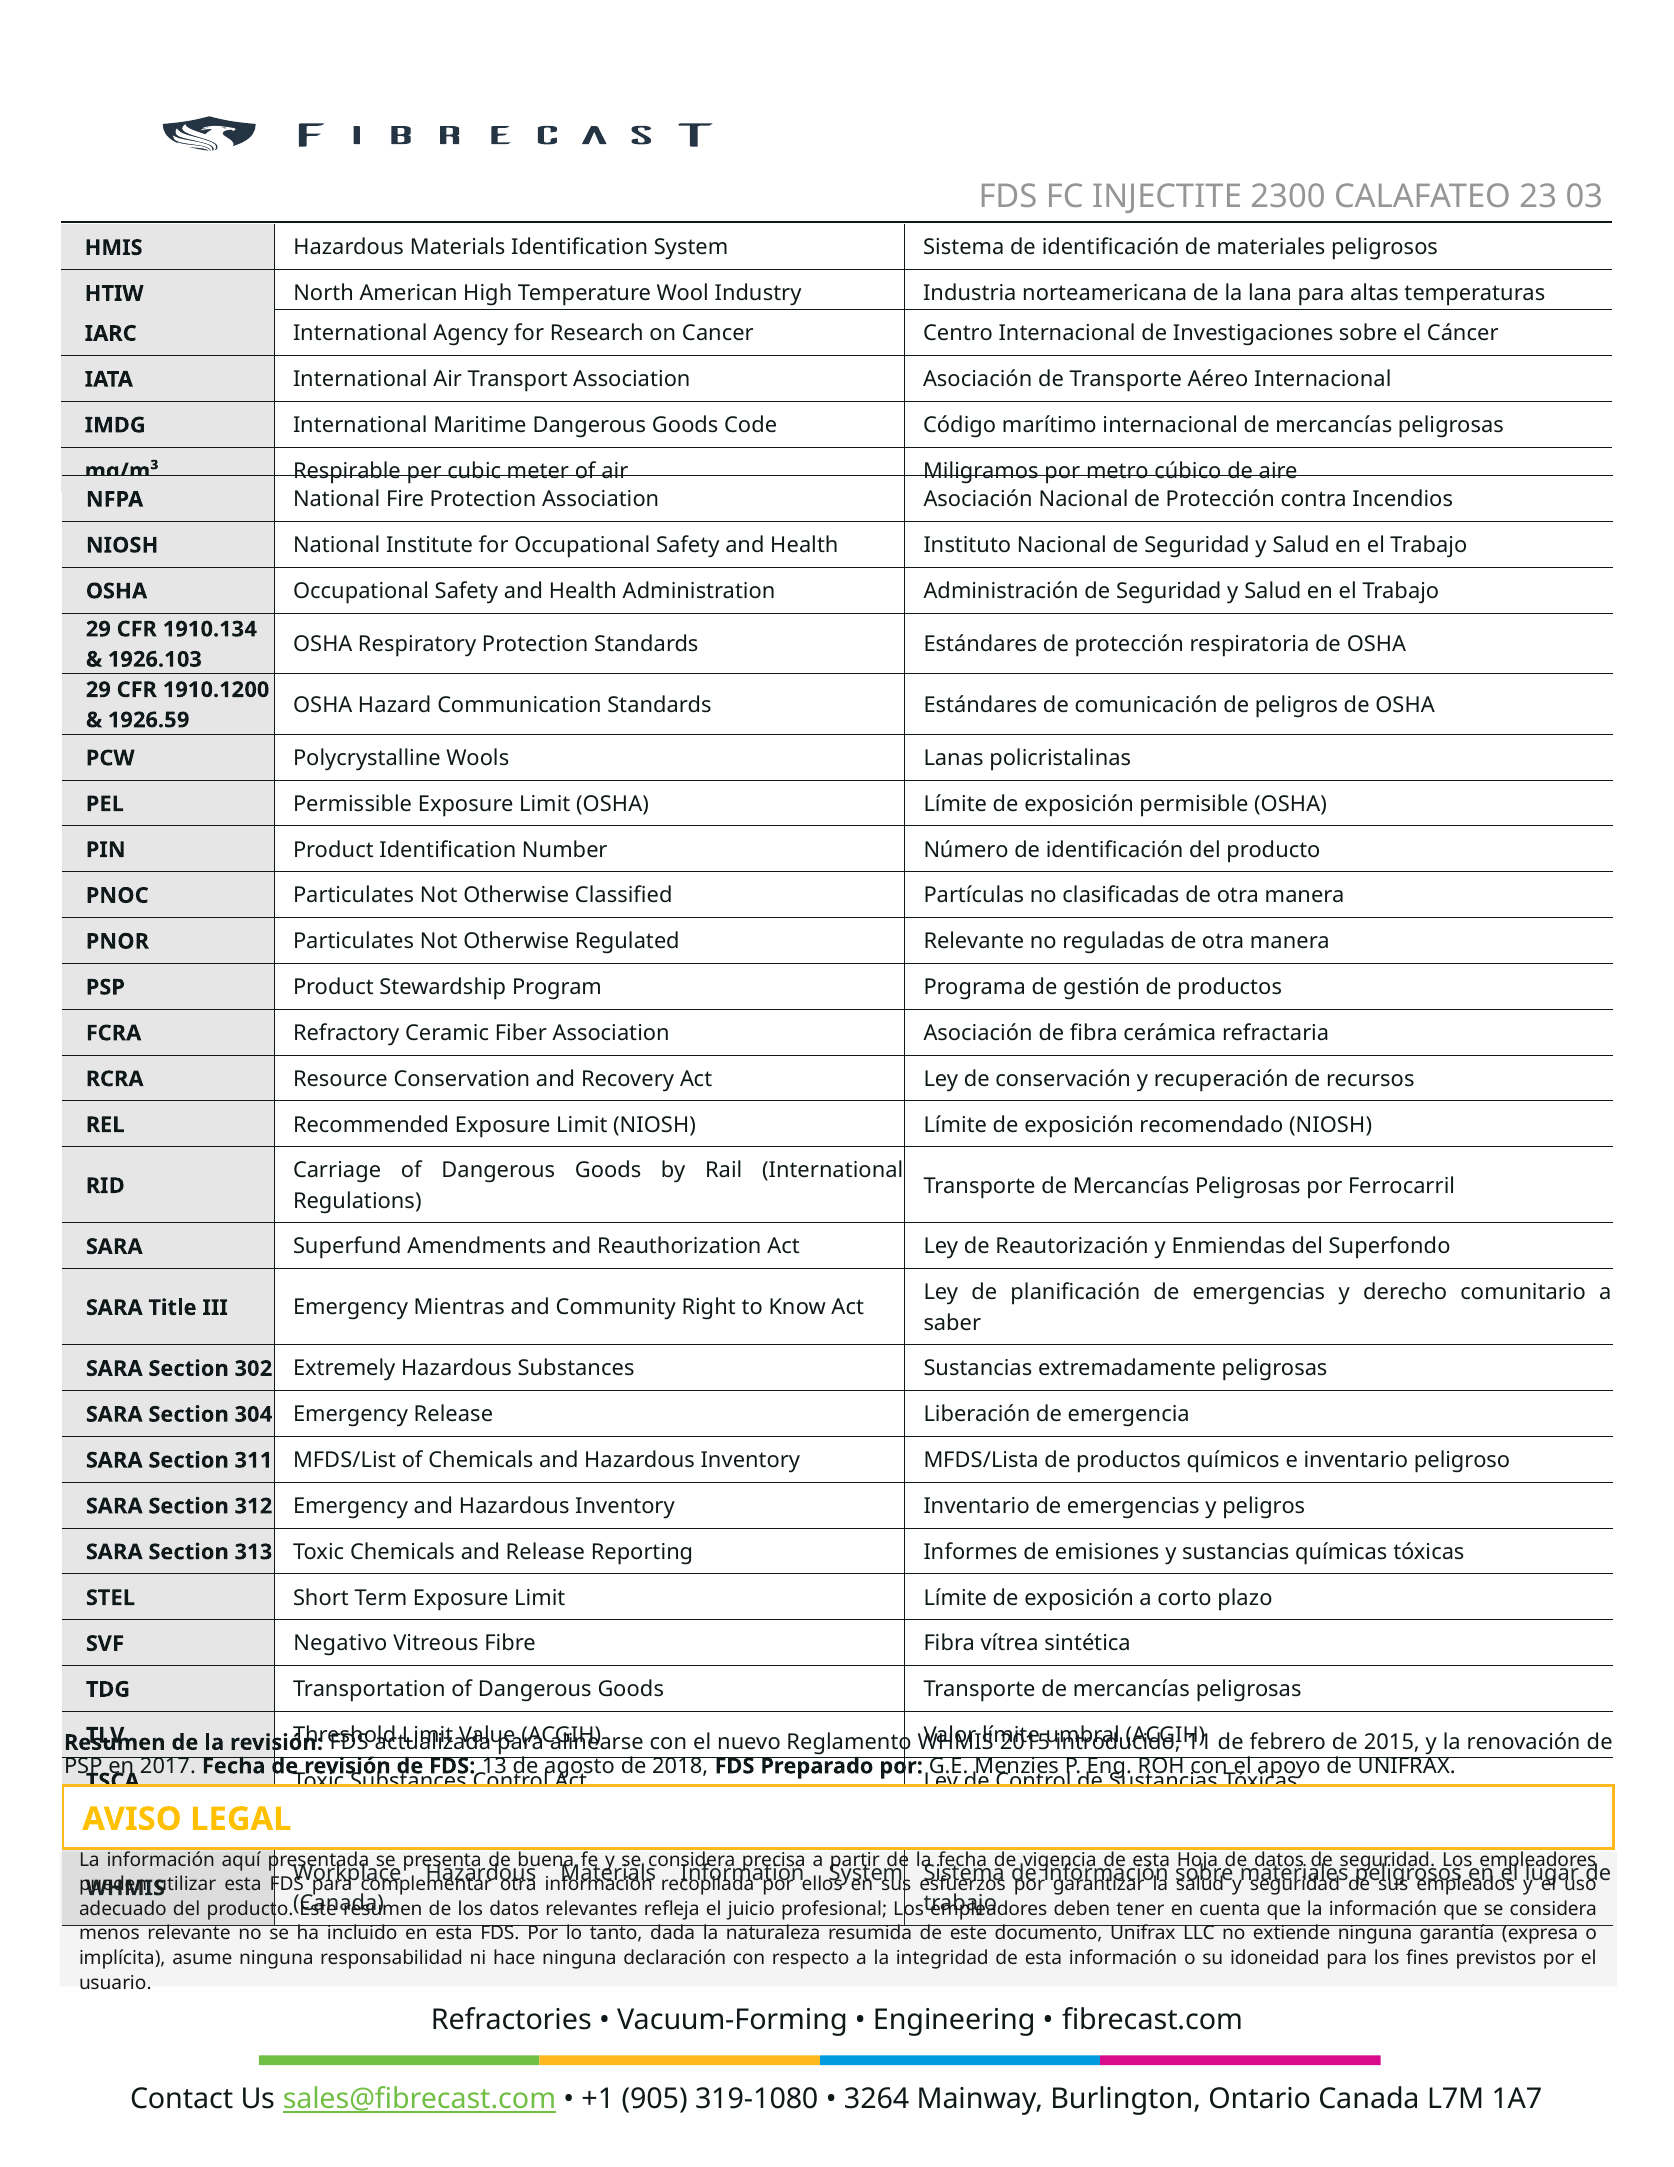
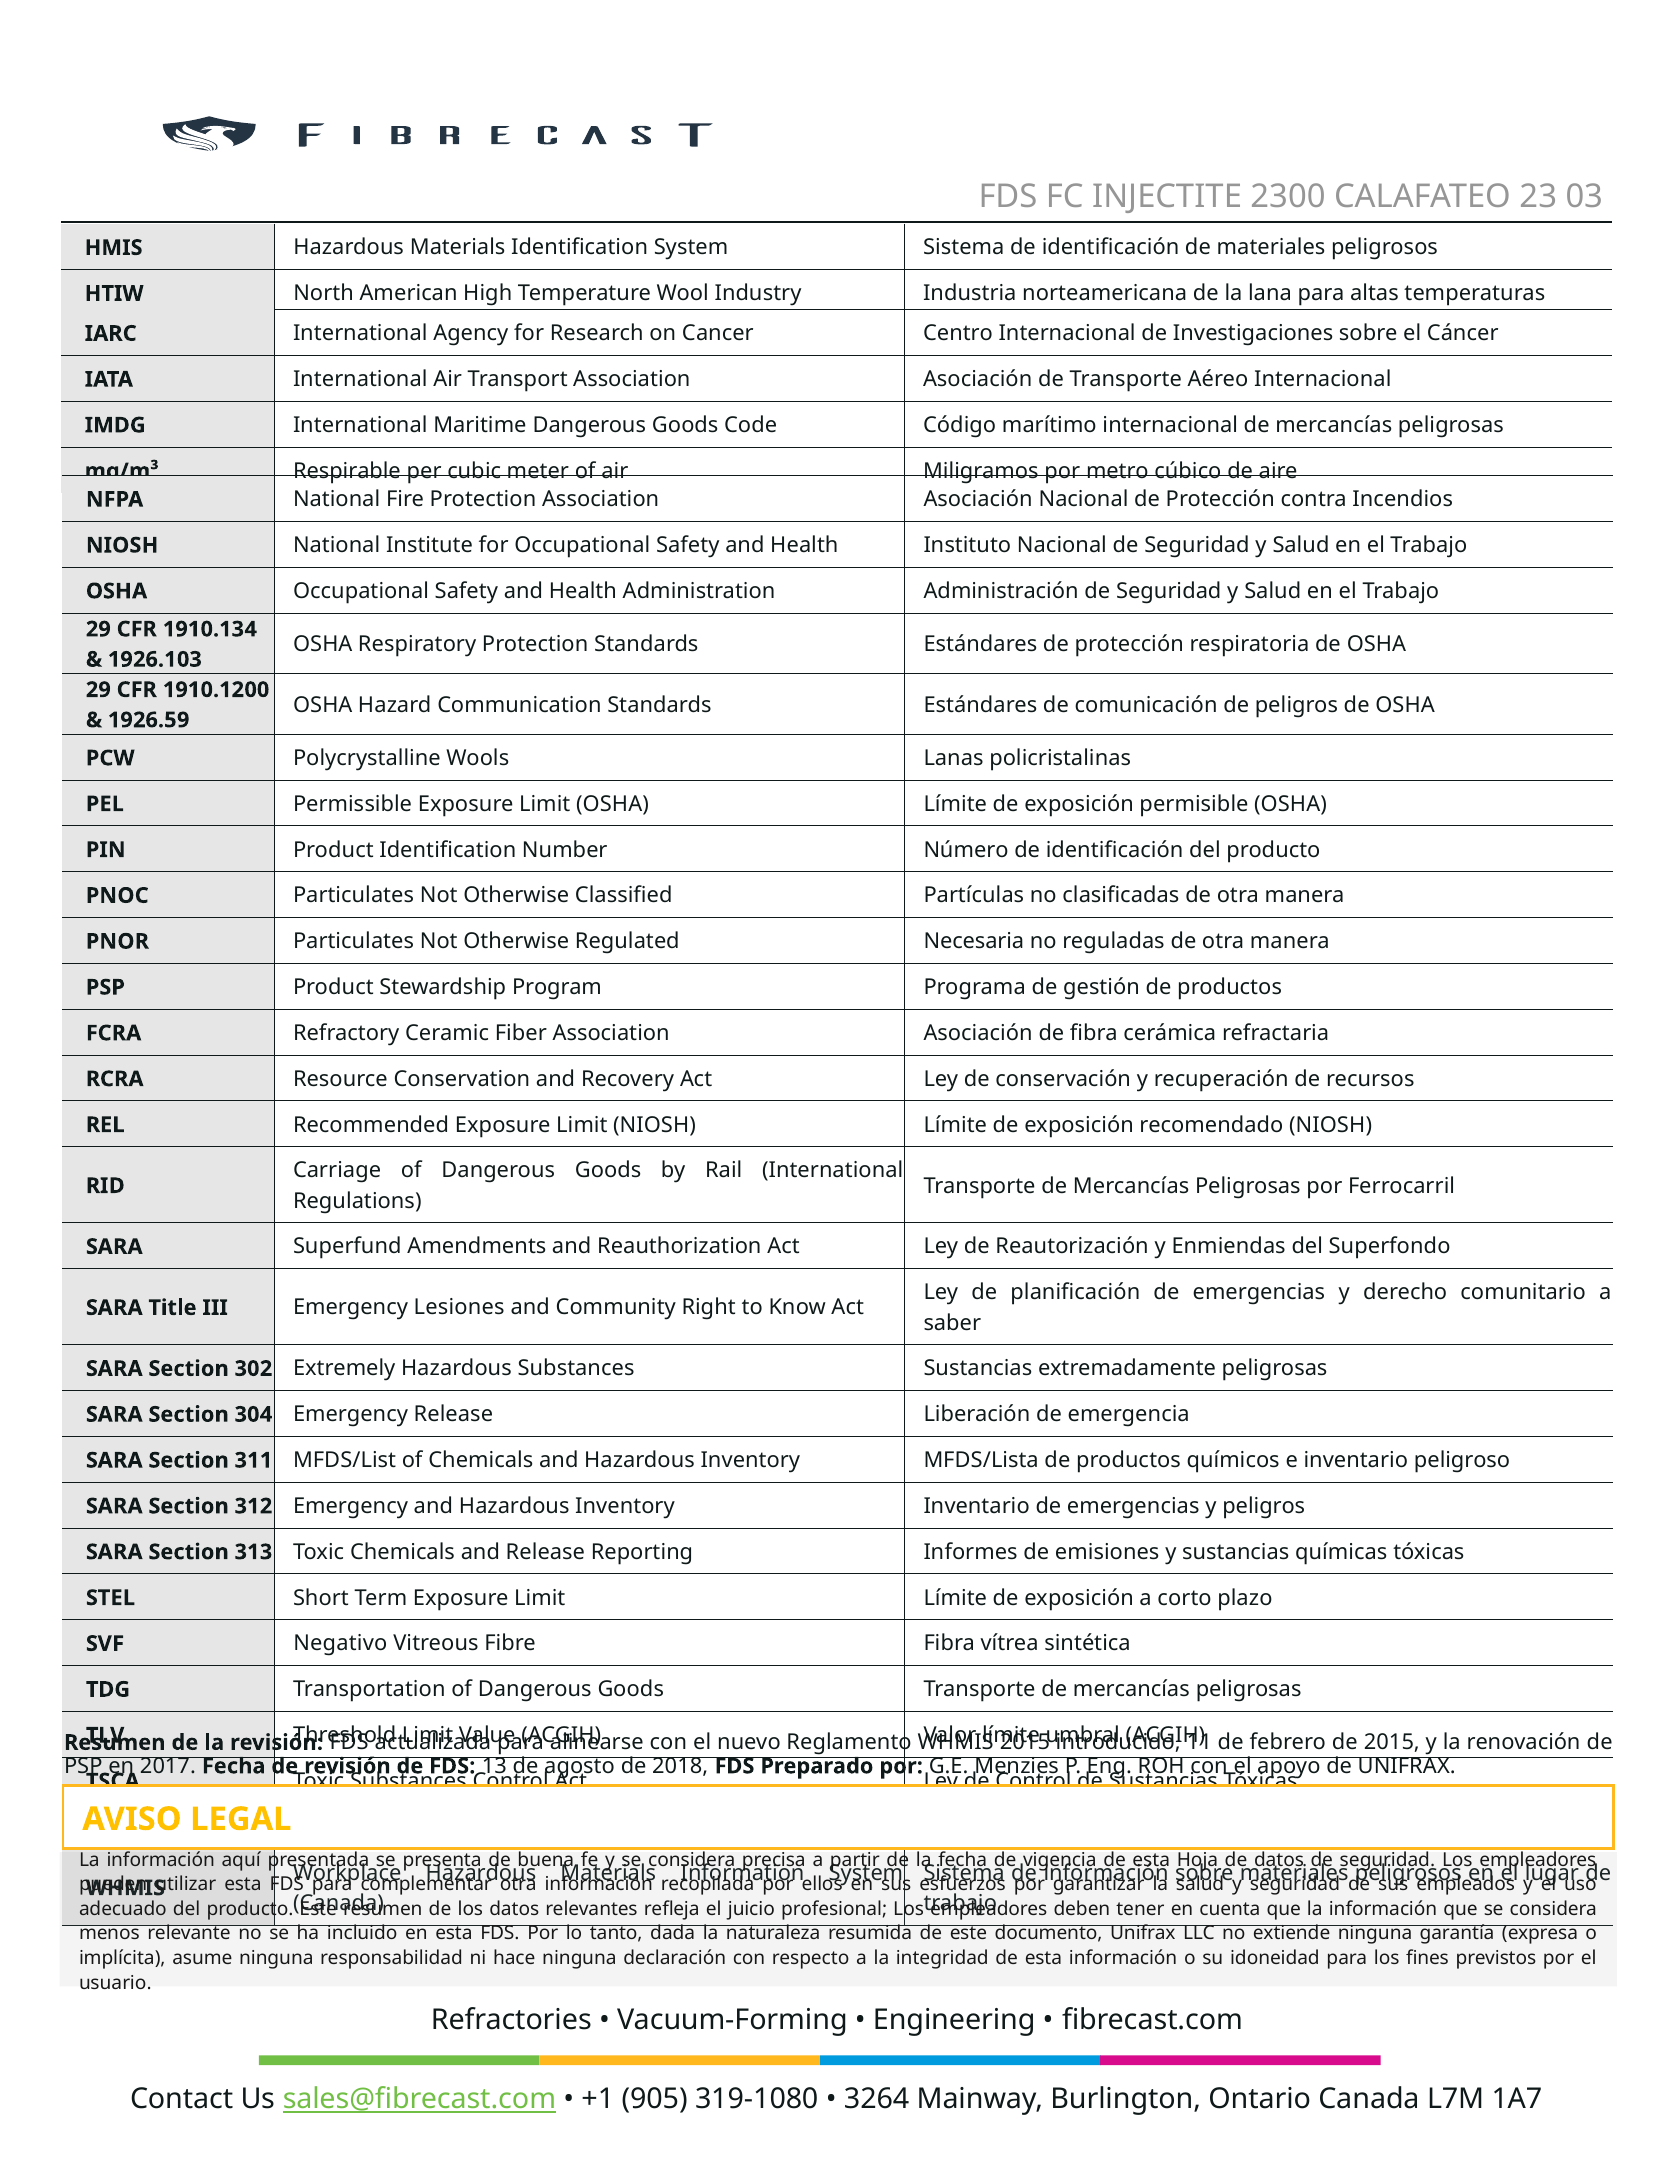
Regulated Relevante: Relevante -> Necesaria
Mientras: Mientras -> Lesiones
